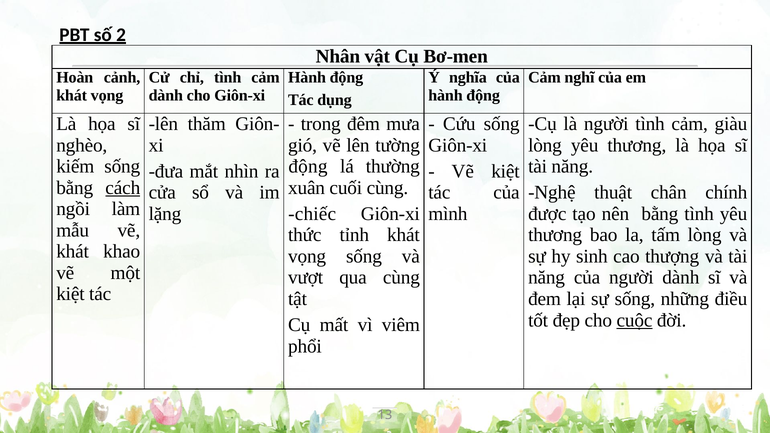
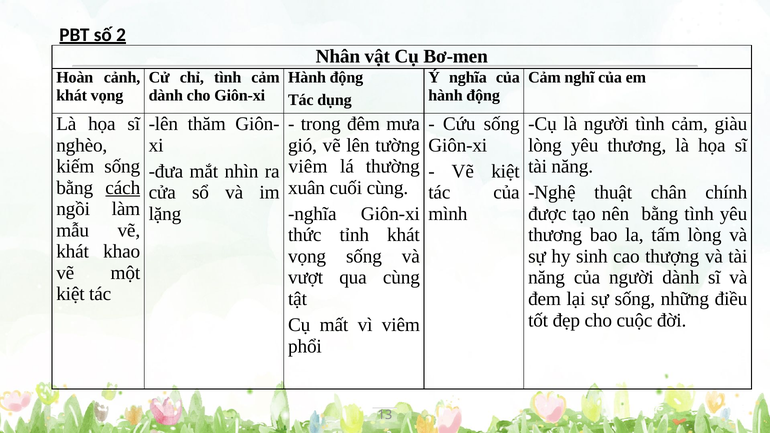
động at (308, 166): động -> viêm
chiếc at (312, 214): chiếc -> nghĩa
cuộc underline: present -> none
